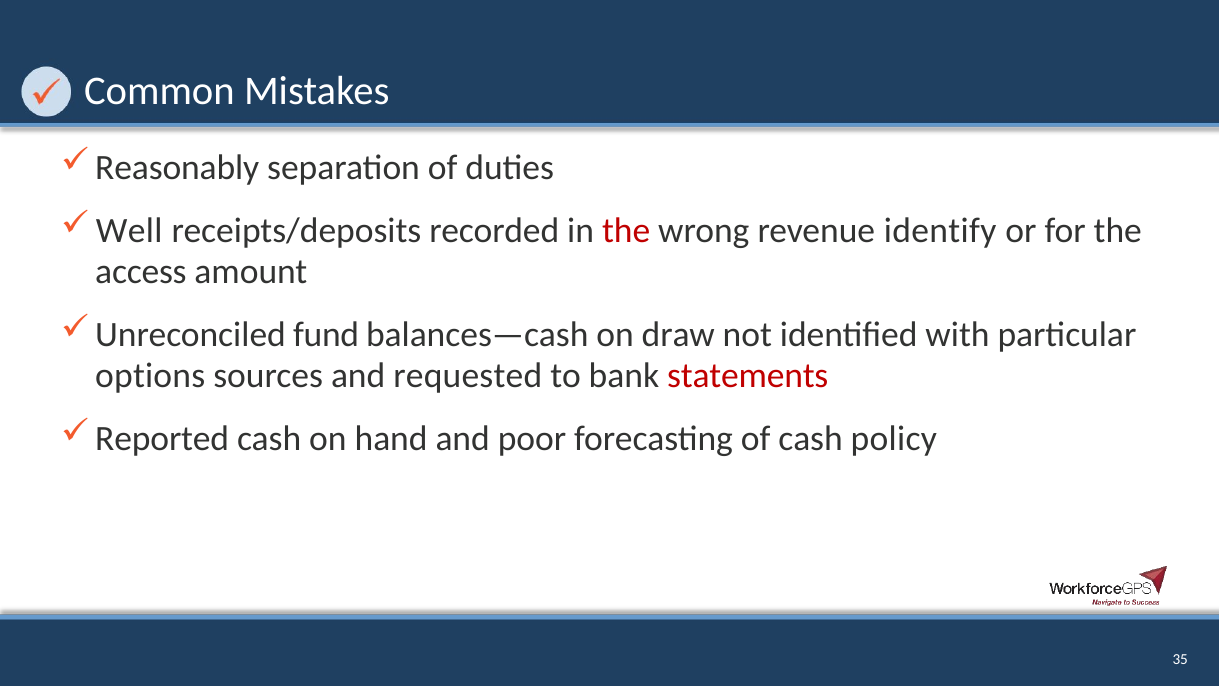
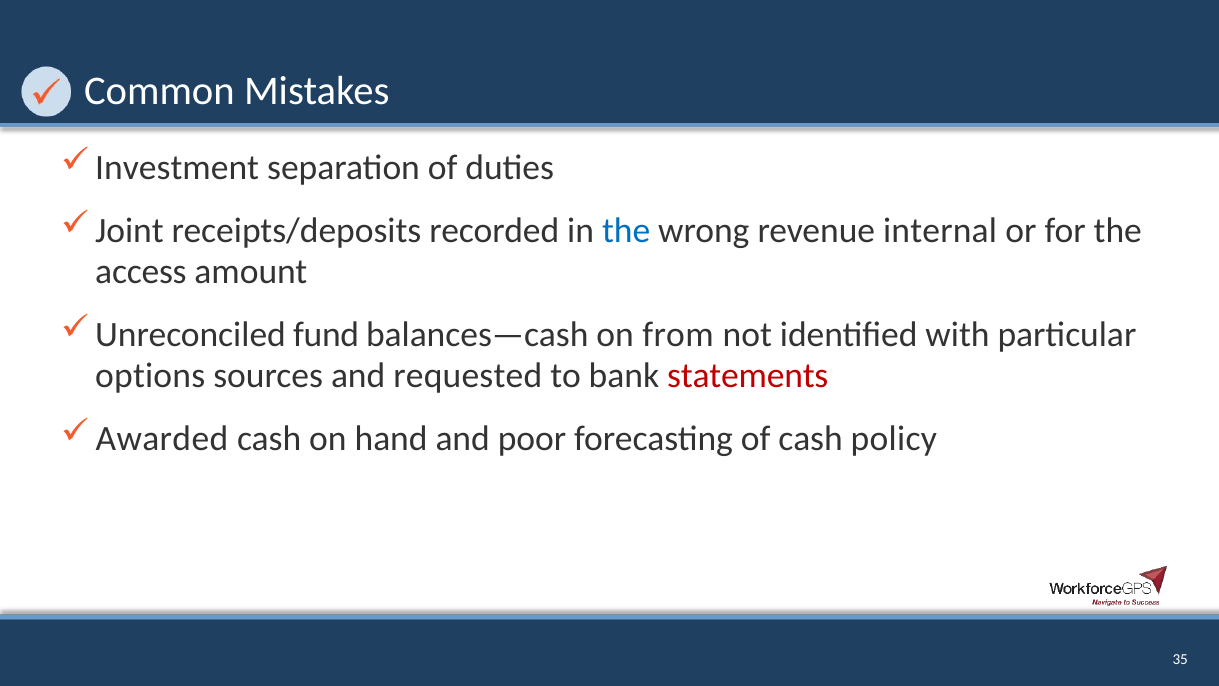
Reasonably: Reasonably -> Investment
Well: Well -> Joint
the at (626, 231) colour: red -> blue
identify: identify -> internal
draw: draw -> from
Reported: Reported -> Awarded
